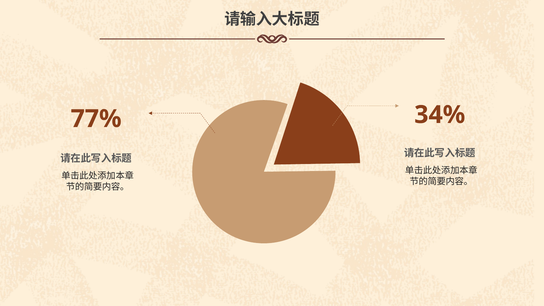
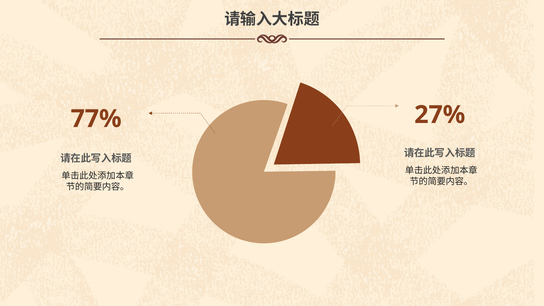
34%: 34% -> 27%
